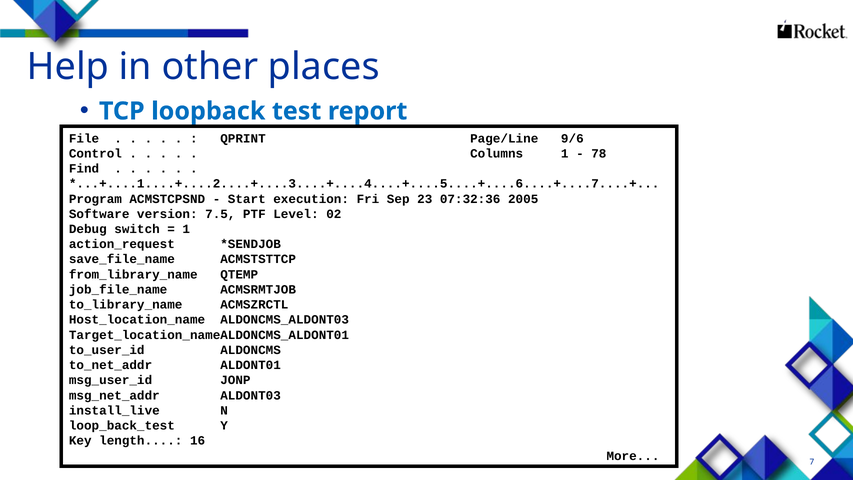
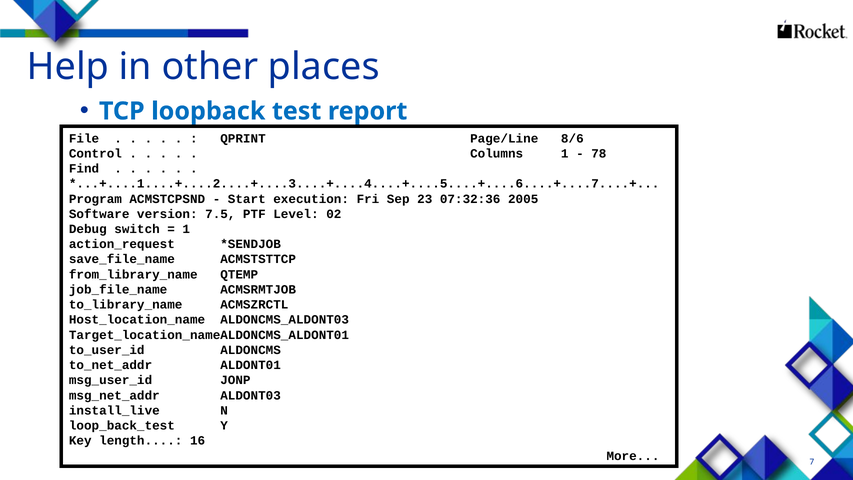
9/6: 9/6 -> 8/6
